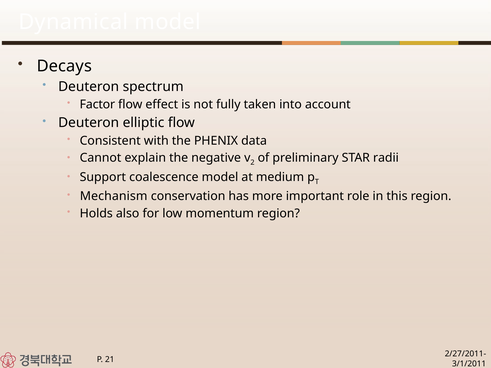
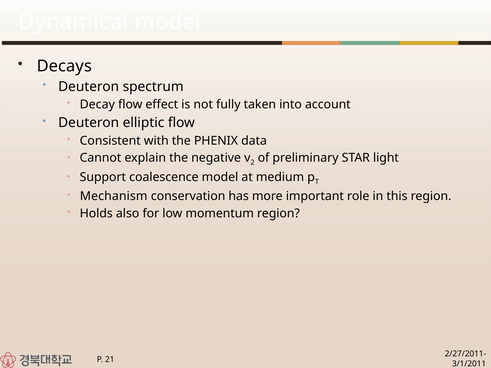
Factor: Factor -> Decay
radii: radii -> light
